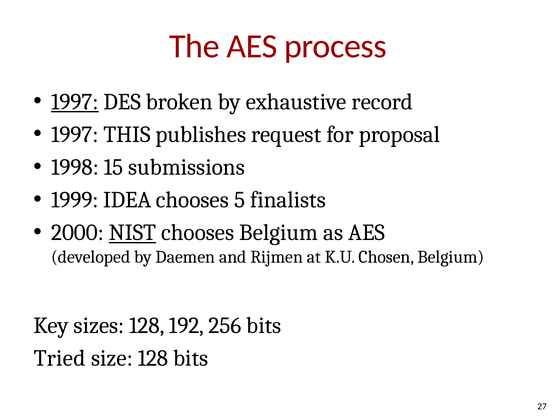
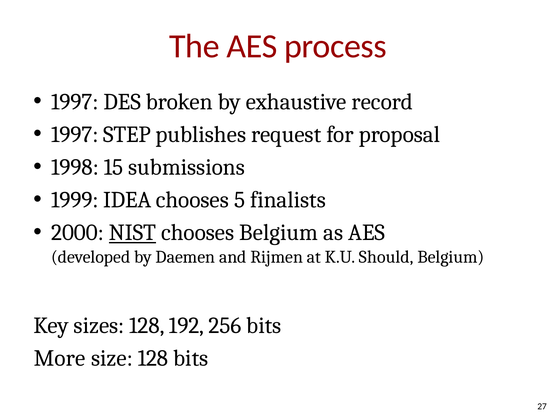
1997 at (75, 102) underline: present -> none
THIS: THIS -> STEP
Chosen: Chosen -> Should
Tried: Tried -> More
